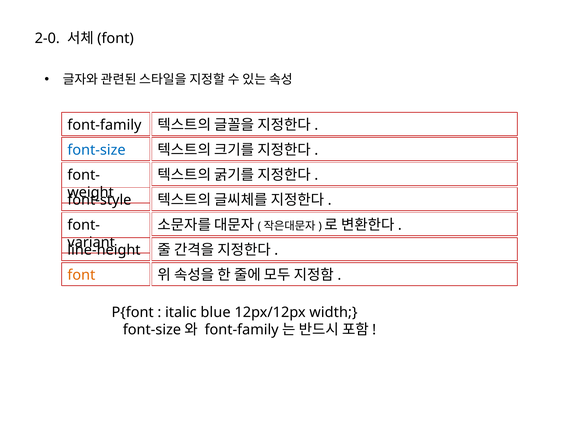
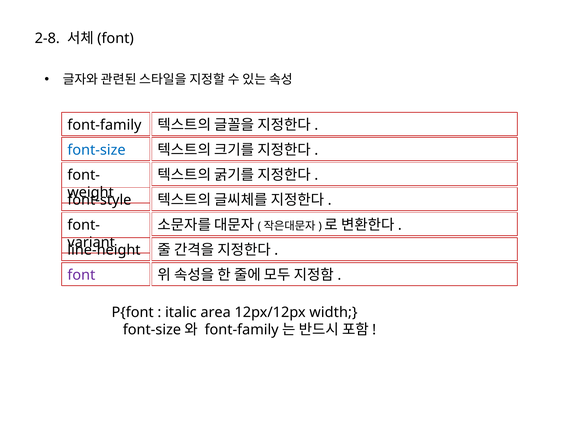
2-0: 2-0 -> 2-8
font colour: orange -> purple
blue: blue -> area
